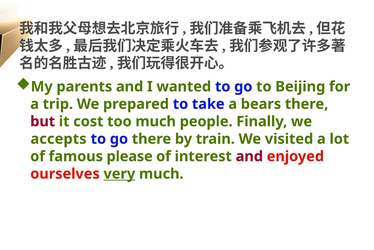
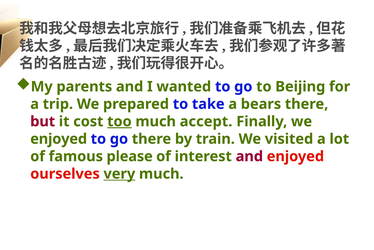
too underline: none -> present
people: people -> accept
accepts at (59, 139): accepts -> enjoyed
